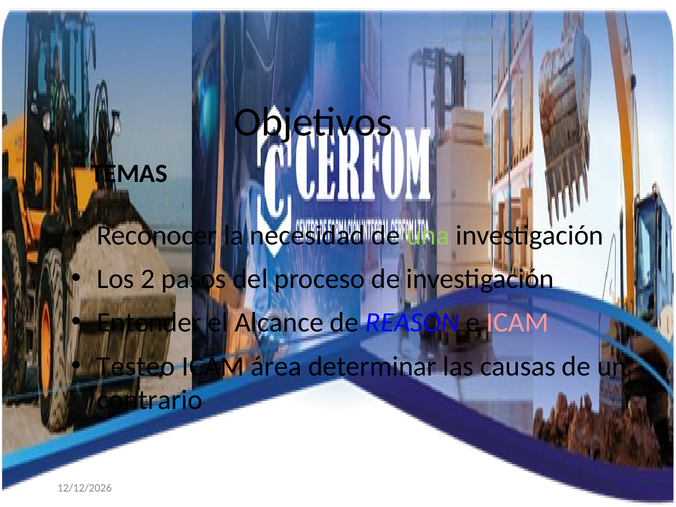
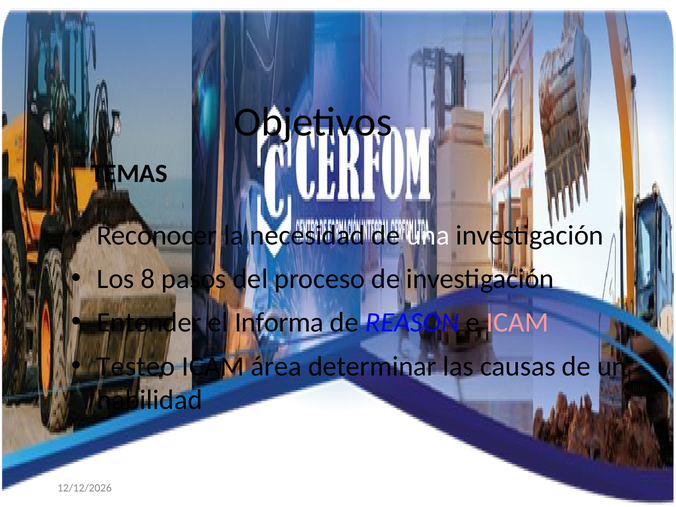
una colour: light green -> white
2: 2 -> 8
Alcance: Alcance -> Informa
contrario: contrario -> habilidad
